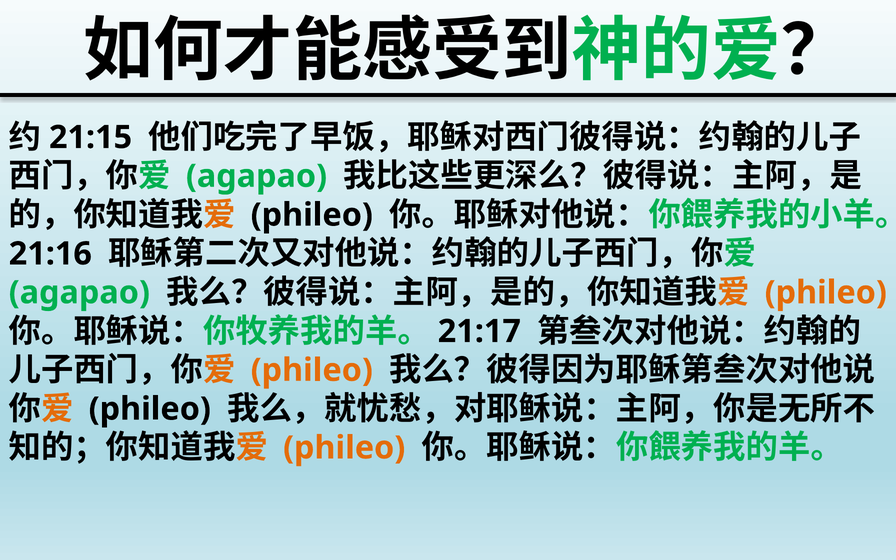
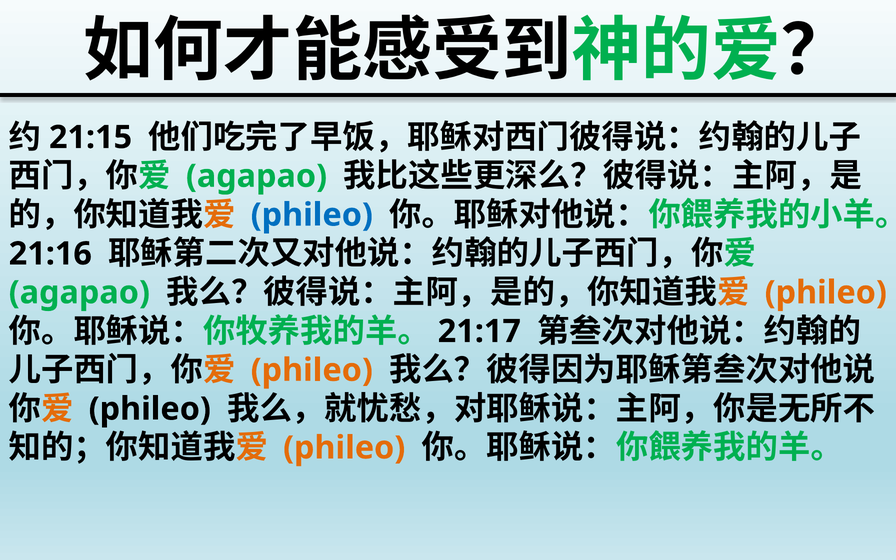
phileo at (312, 215) colour: black -> blue
